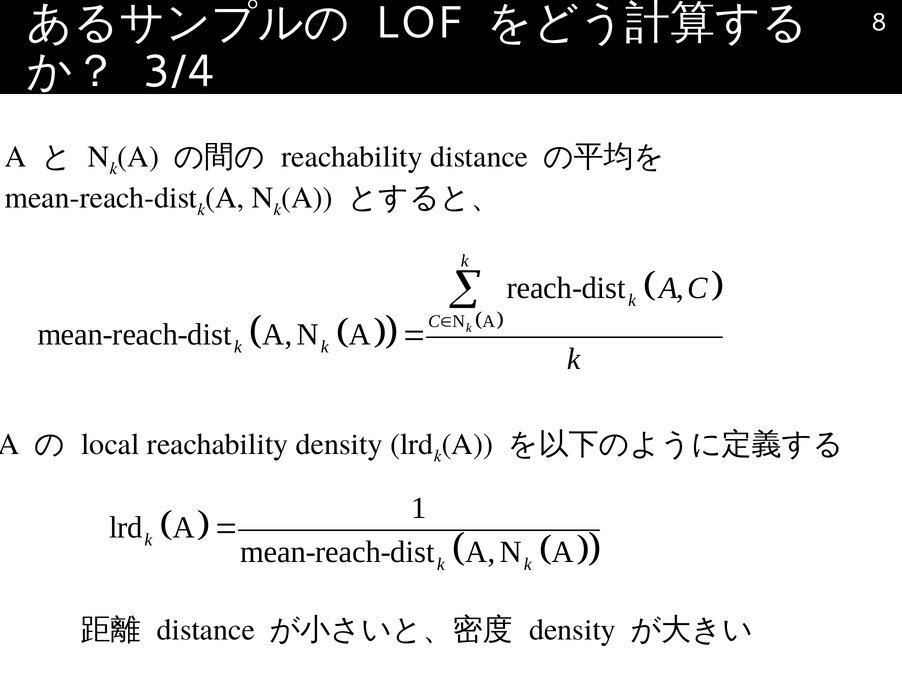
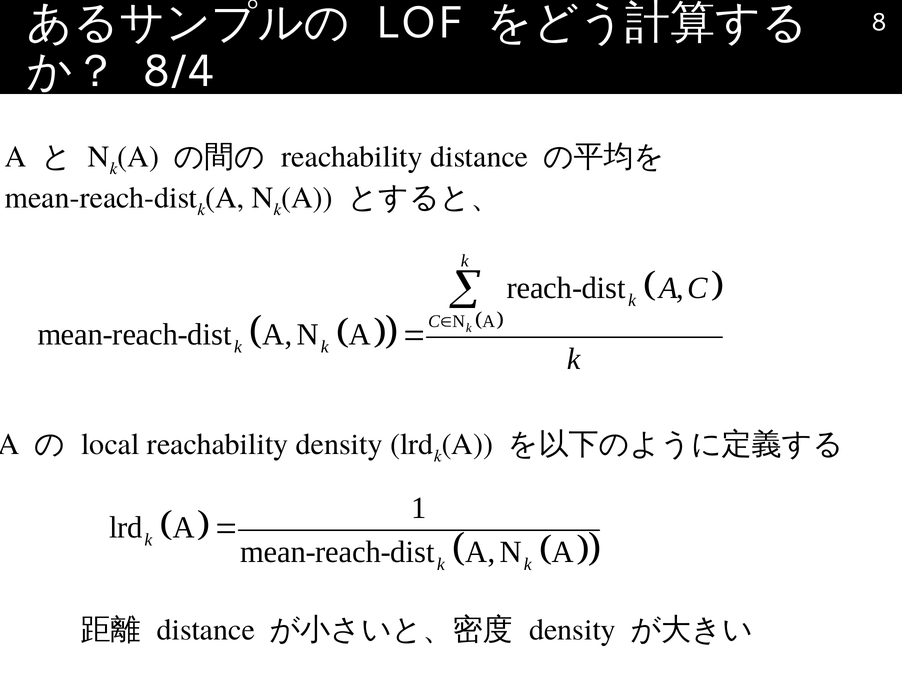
3/4: 3/4 -> 8/4
